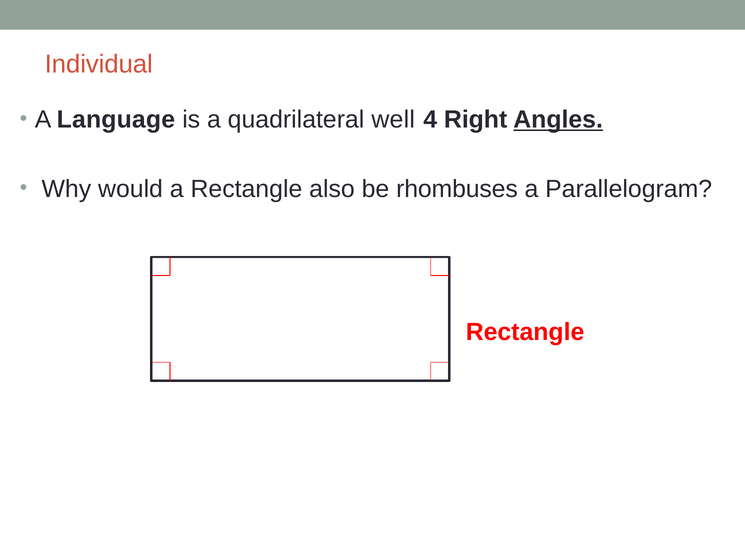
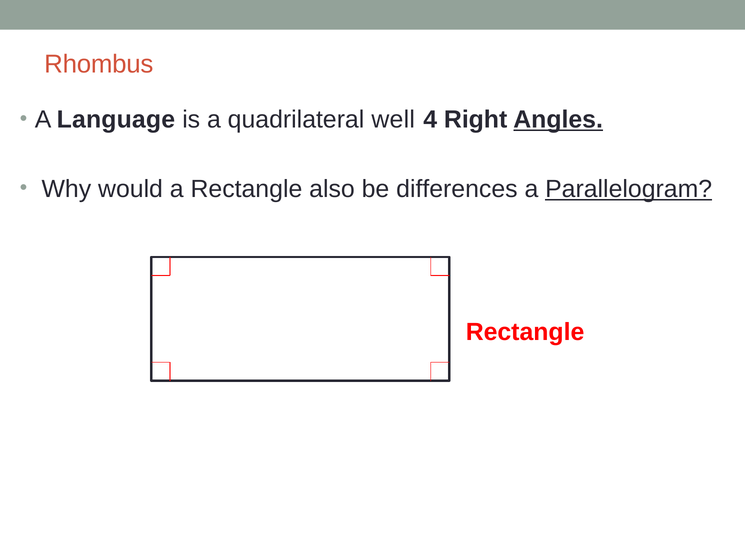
Individual: Individual -> Rhombus
rhombuses: rhombuses -> differences
Parallelogram underline: none -> present
